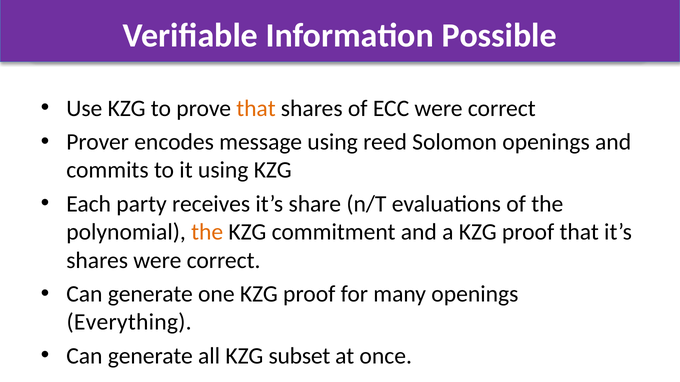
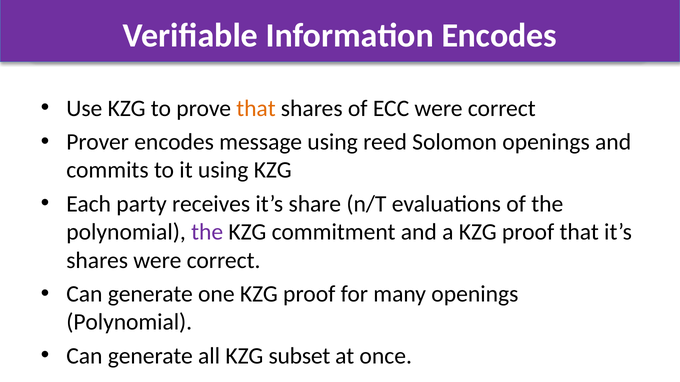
Information Possible: Possible -> Encodes
the at (207, 232) colour: orange -> purple
Everything at (129, 323): Everything -> Polynomial
